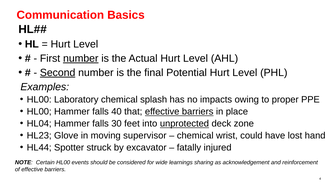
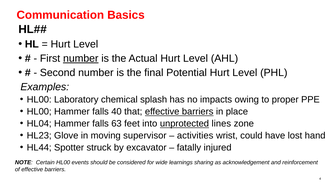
Second underline: present -> none
30: 30 -> 63
deck: deck -> lines
chemical at (195, 136): chemical -> activities
